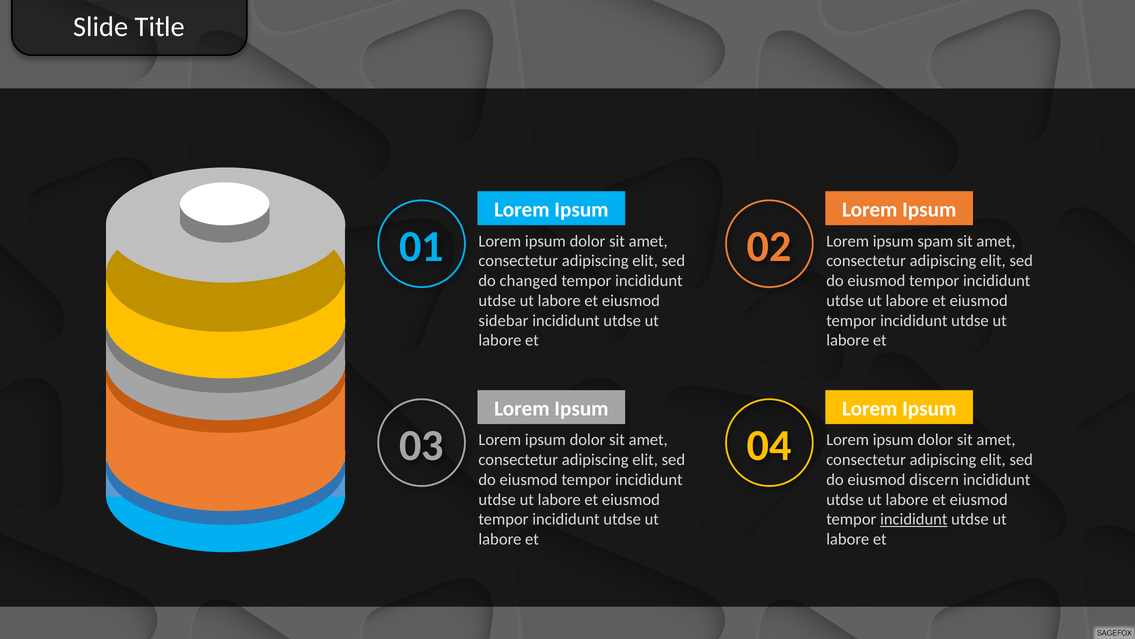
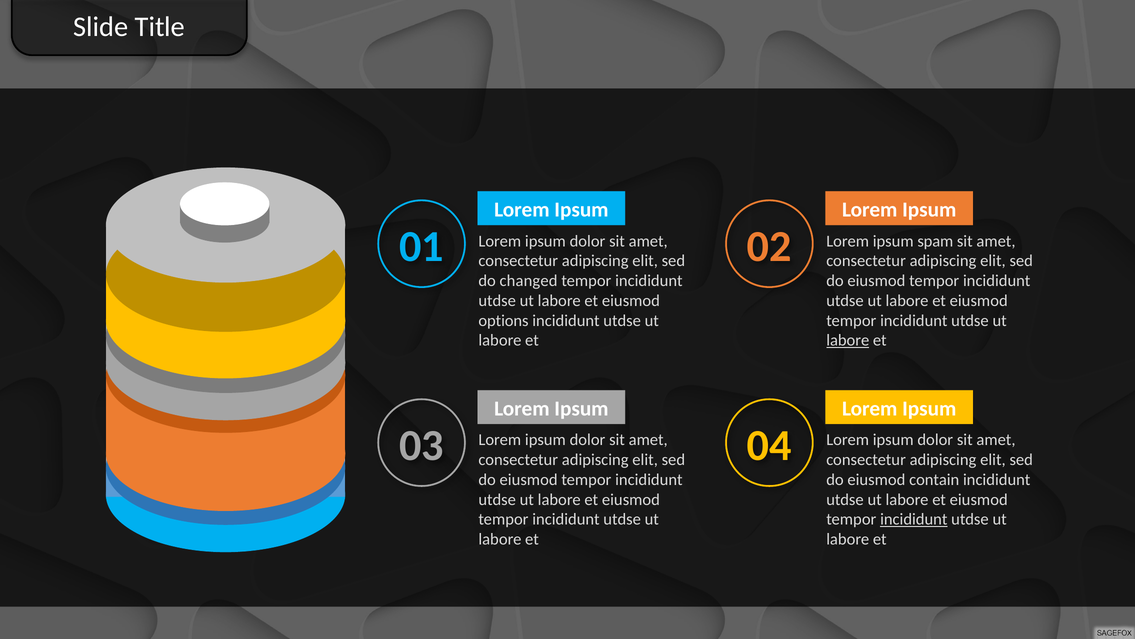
sidebar: sidebar -> options
labore at (848, 340) underline: none -> present
discern: discern -> contain
